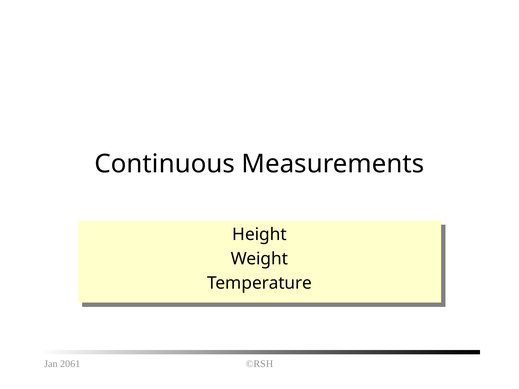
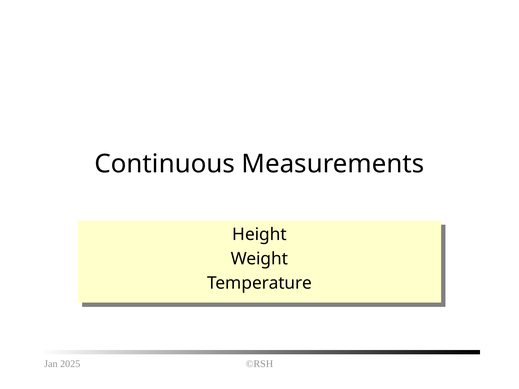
2061: 2061 -> 2025
